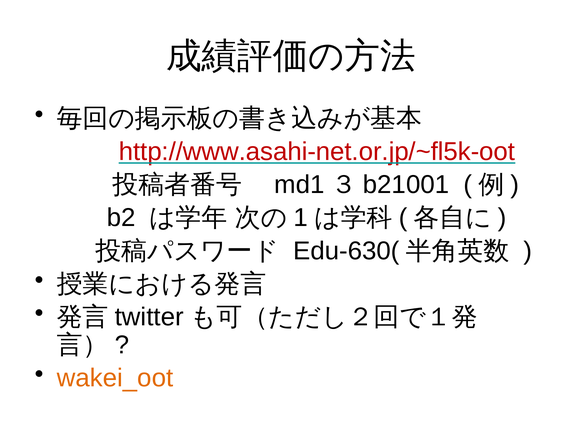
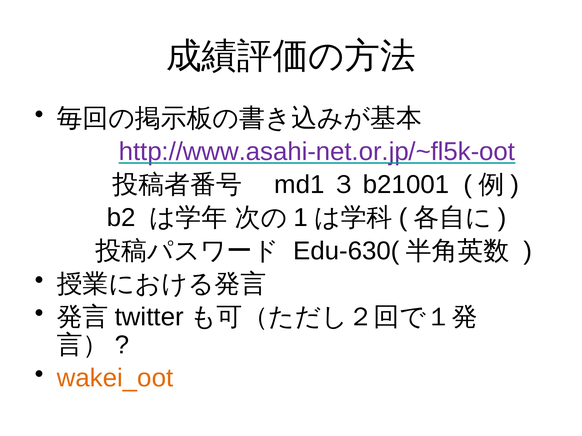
http://www.asahi-net.or.jp/~fl5k-oot colour: red -> purple
